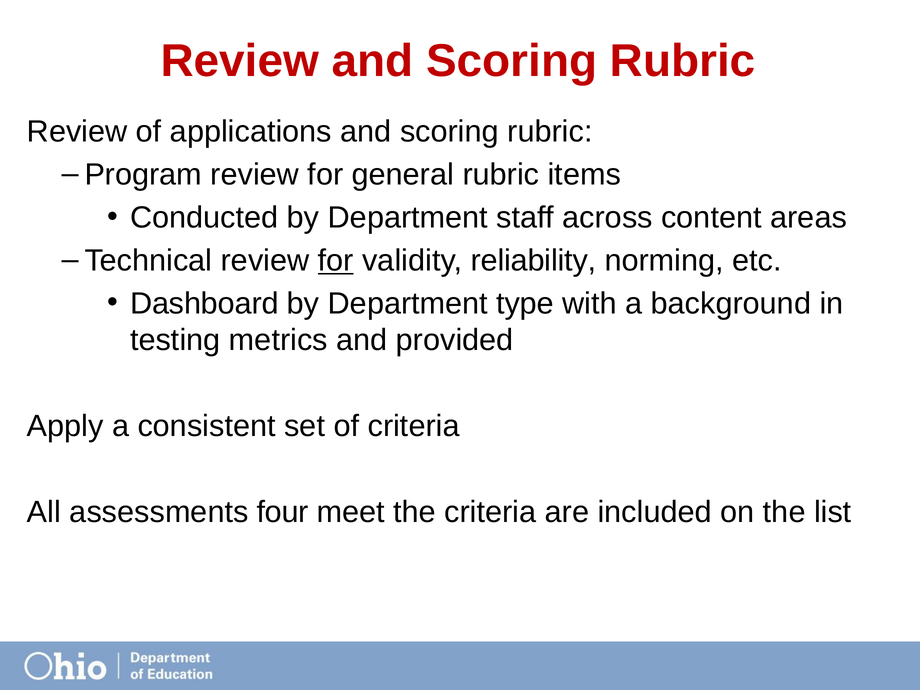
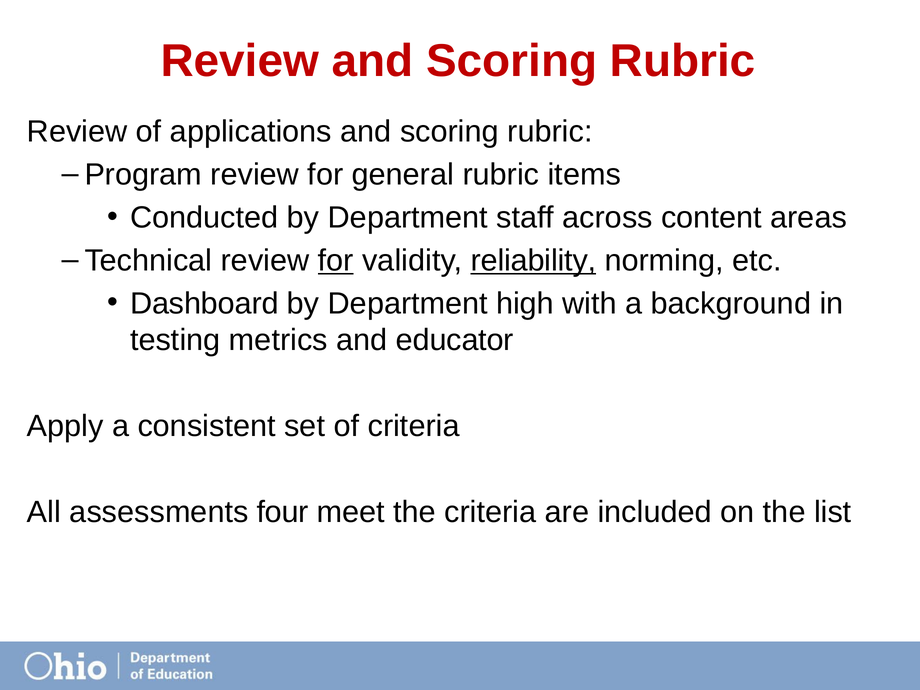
reliability underline: none -> present
type: type -> high
provided: provided -> educator
